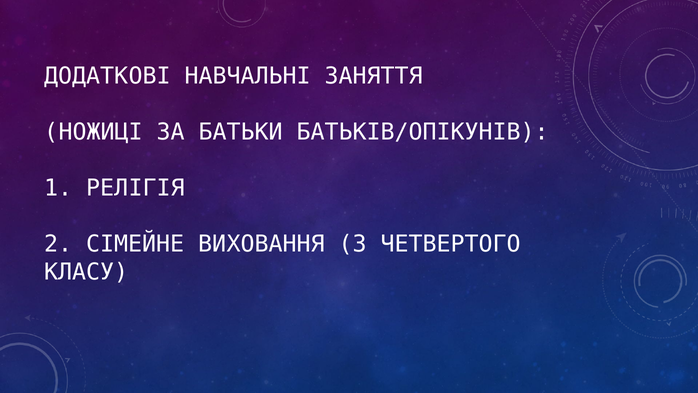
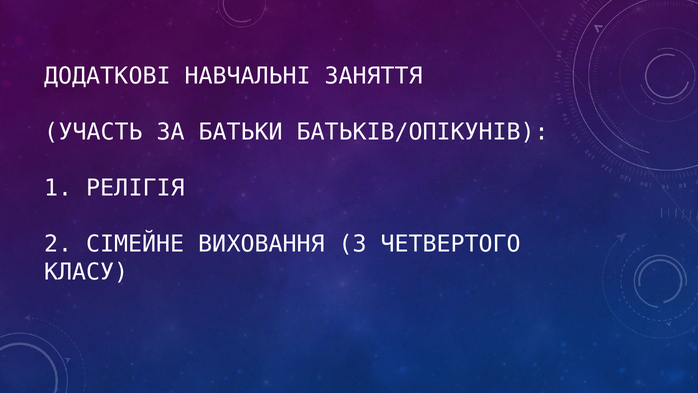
НОЖИЦІ: НОЖИЦІ -> УЧАСТЬ
